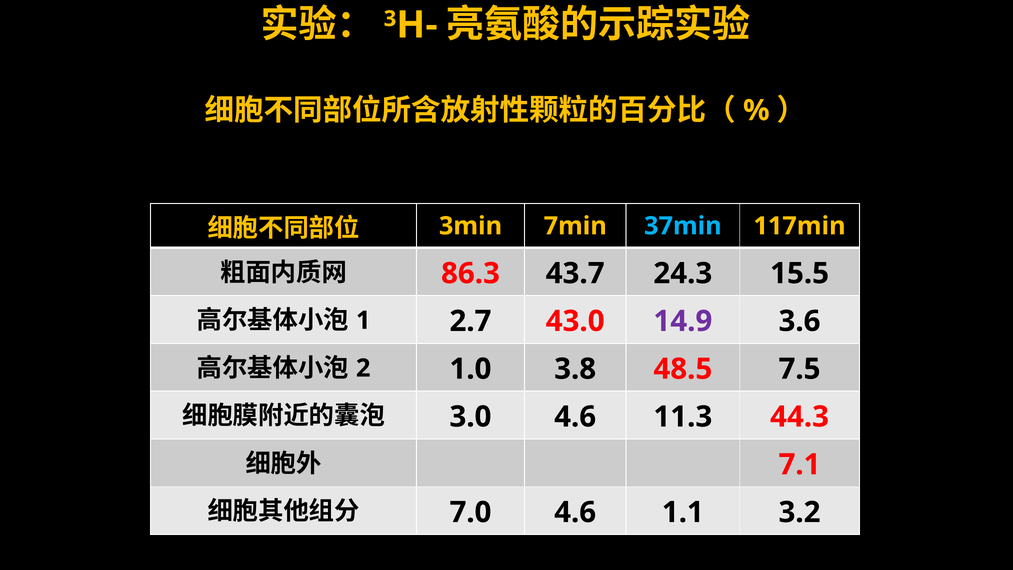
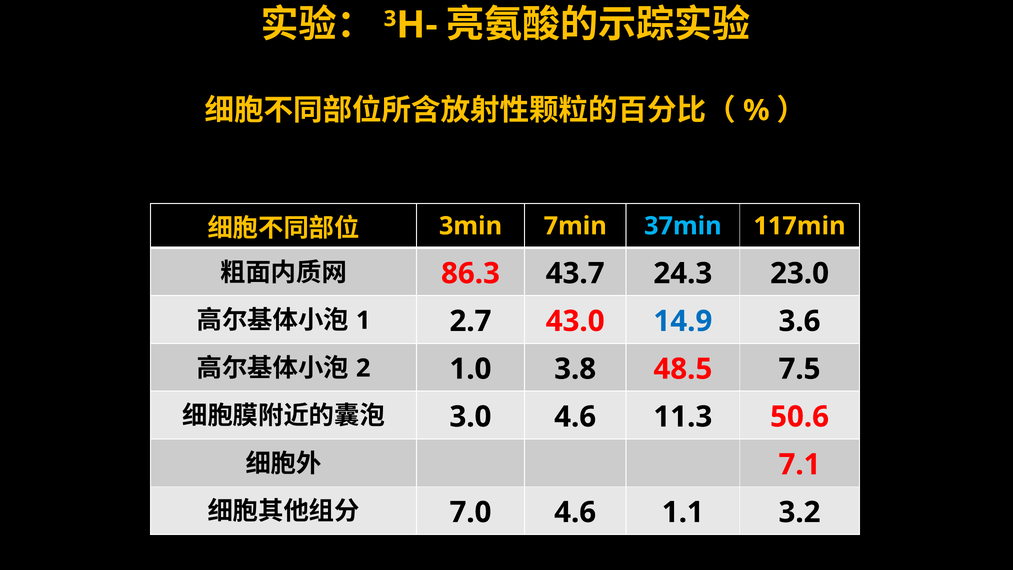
15.5: 15.5 -> 23.0
14.9 colour: purple -> blue
44.3: 44.3 -> 50.6
